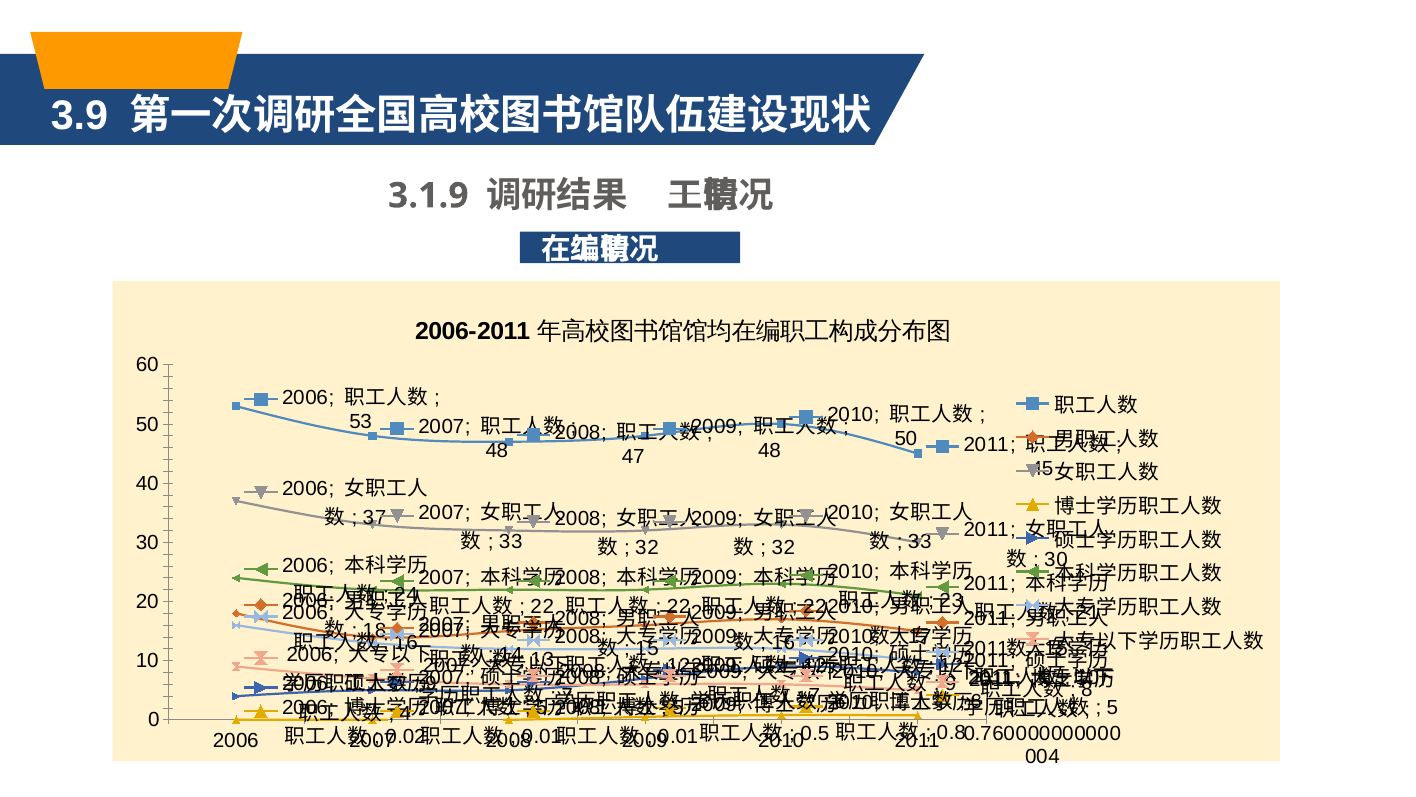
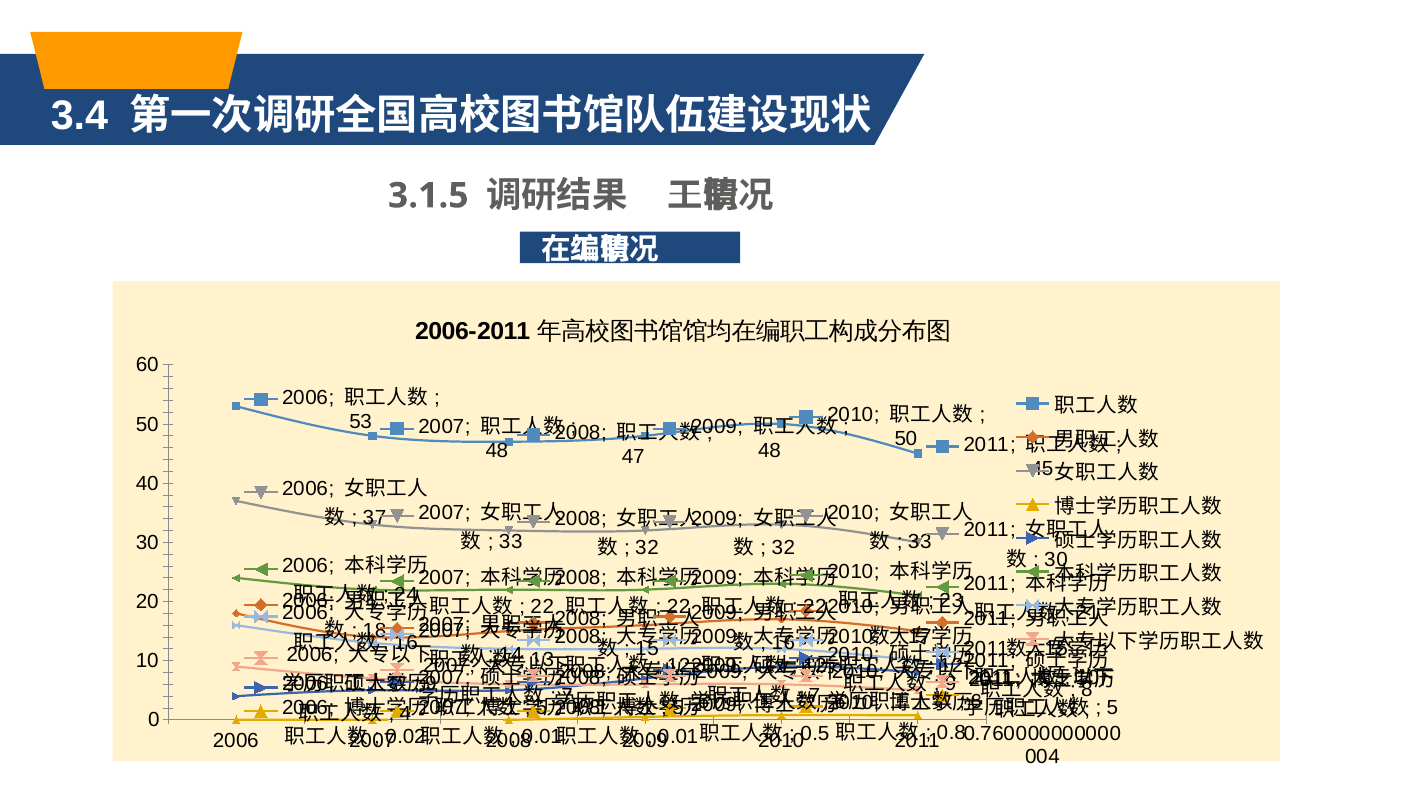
3.9: 3.9 -> 3.4
3.1.9: 3.1.9 -> 3.1.5
